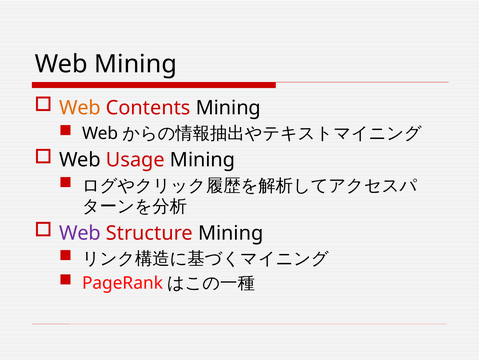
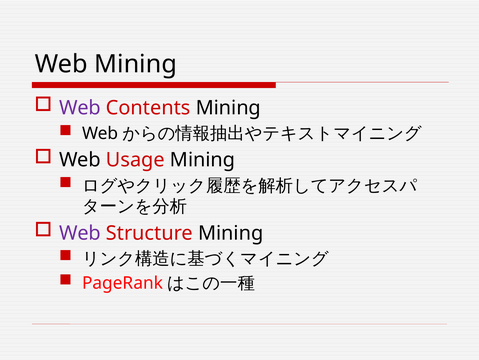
Web at (80, 108) colour: orange -> purple
